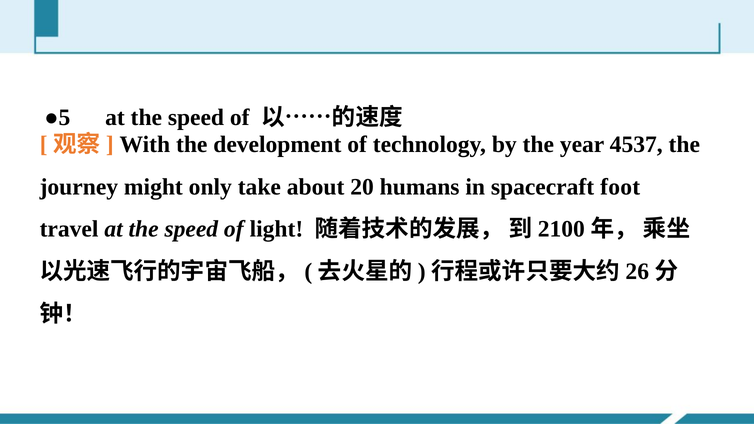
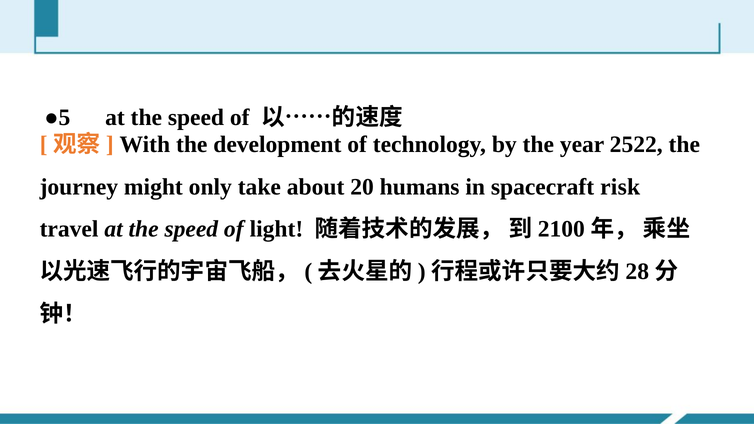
4537: 4537 -> 2522
foot: foot -> risk
26: 26 -> 28
